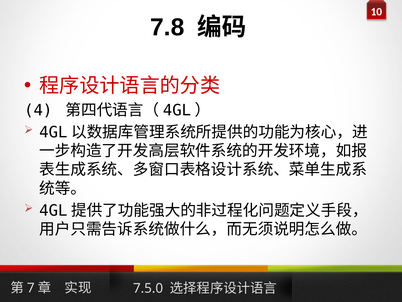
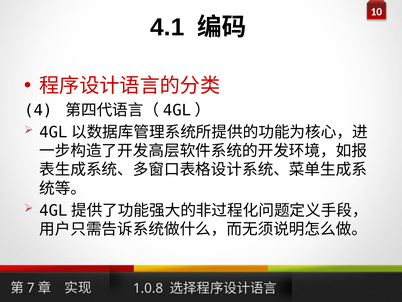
7.8: 7.8 -> 4.1
7.5.0: 7.5.0 -> 1.0.8
